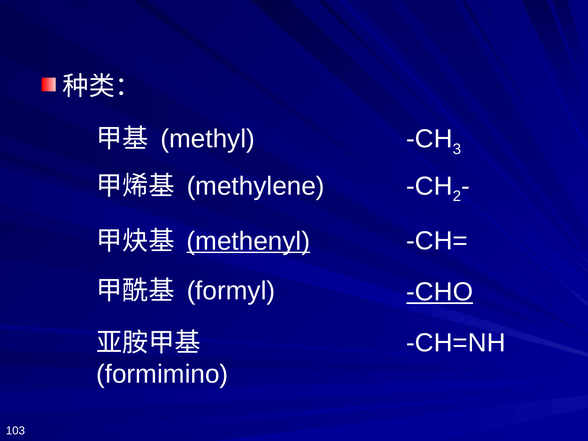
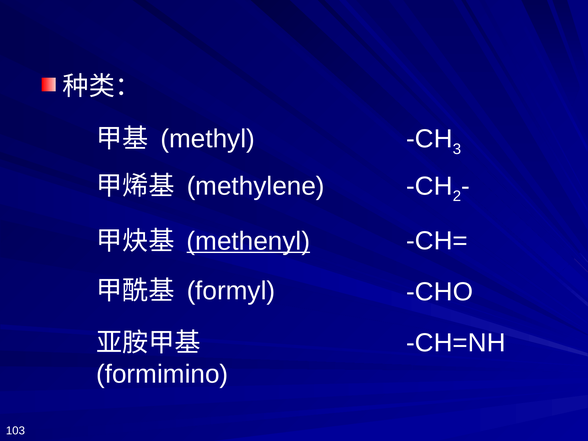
CHO underline: present -> none
